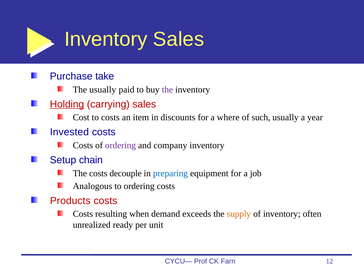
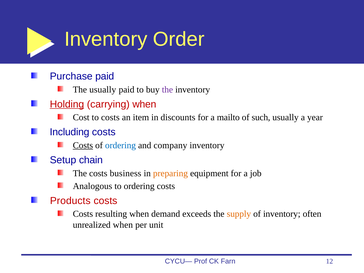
Inventory Sales: Sales -> Order
Purchase take: take -> paid
carrying sales: sales -> when
where: where -> mailto
Invested: Invested -> Including
Costs at (83, 145) underline: none -> present
ordering at (120, 145) colour: purple -> blue
decouple: decouple -> business
preparing colour: blue -> orange
unrealized ready: ready -> when
